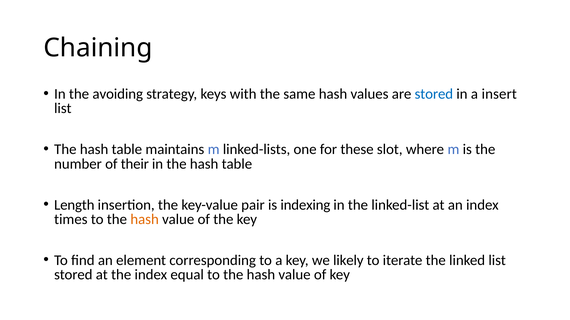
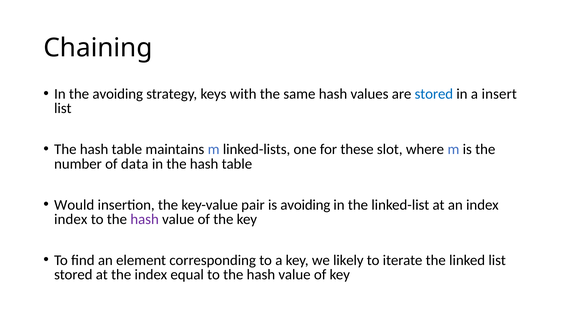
their: their -> data
Length: Length -> Would
is indexing: indexing -> avoiding
times at (71, 220): times -> index
hash at (145, 220) colour: orange -> purple
